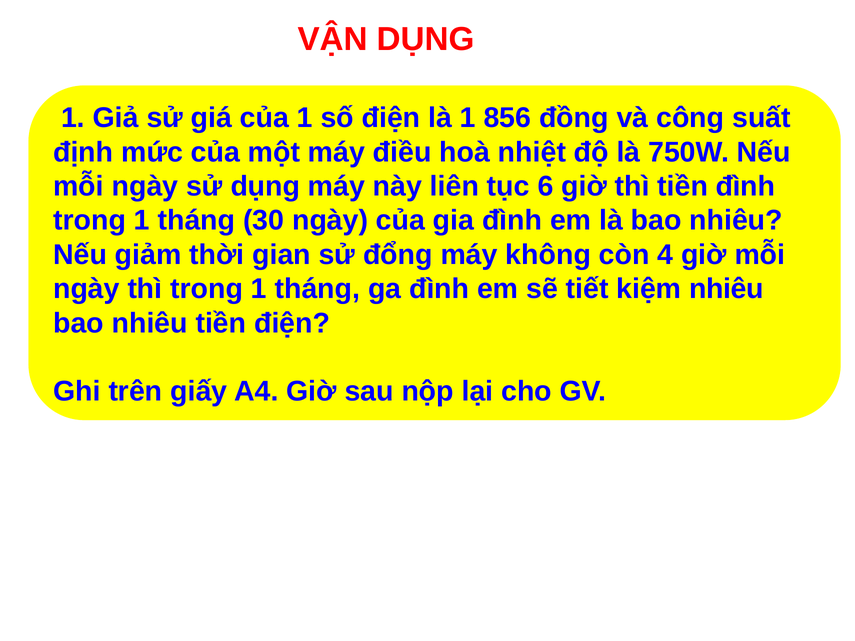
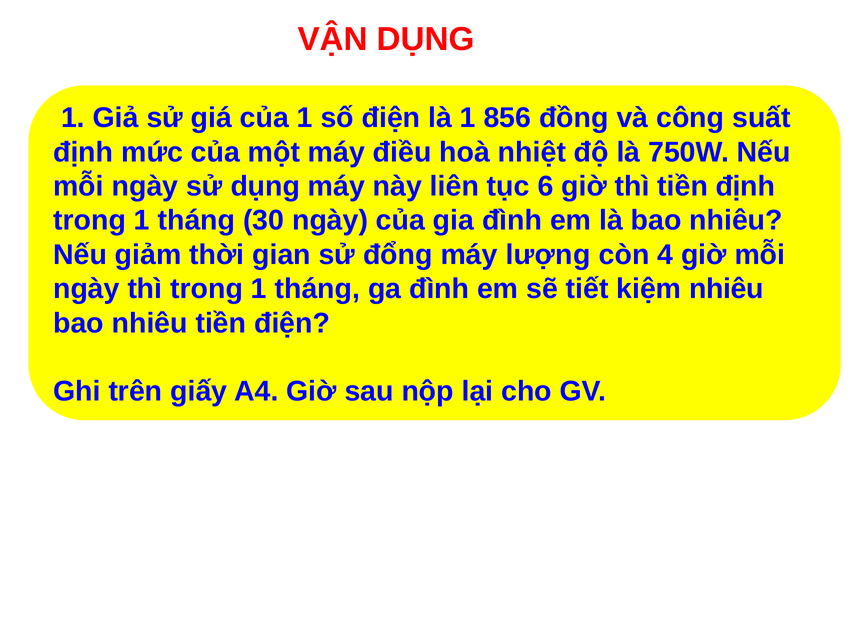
tiền đình: đình -> định
không: không -> lượng
